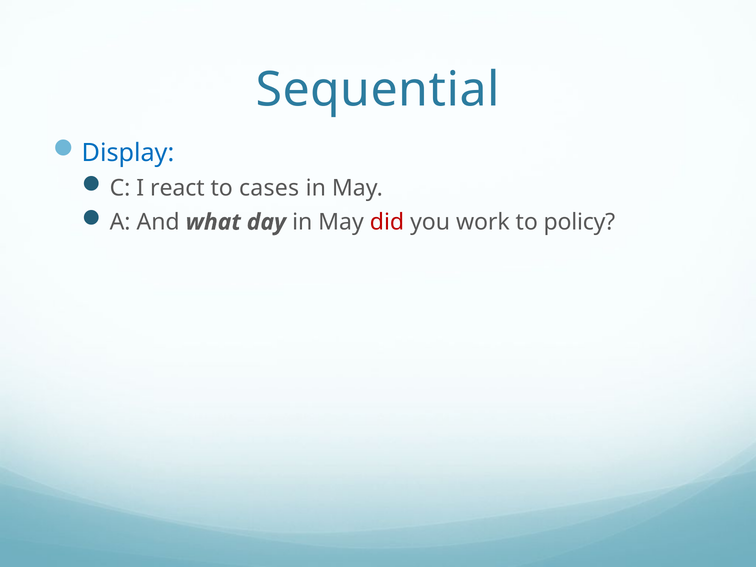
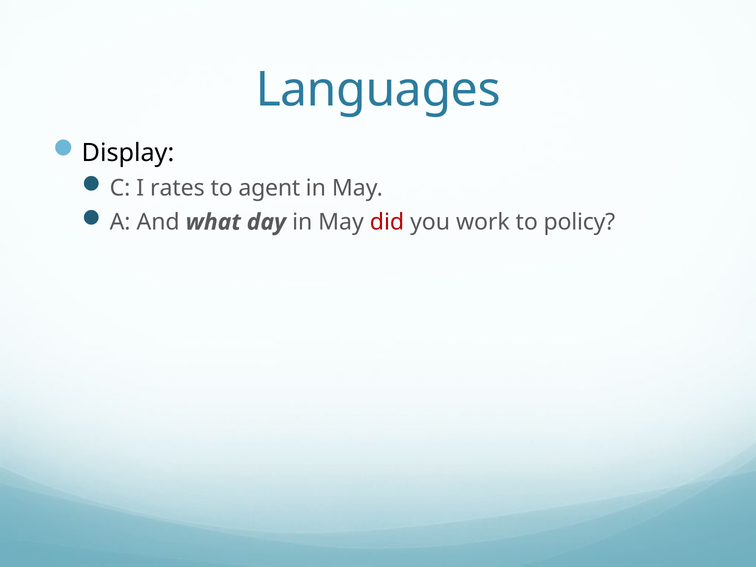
Sequential: Sequential -> Languages
Display colour: blue -> black
react: react -> rates
cases: cases -> agent
